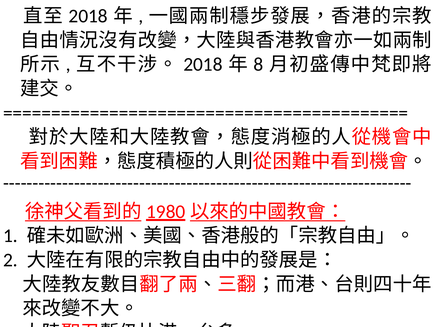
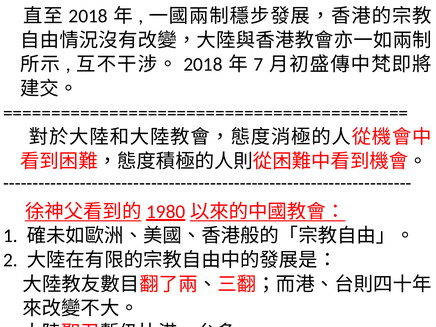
8: 8 -> 7
